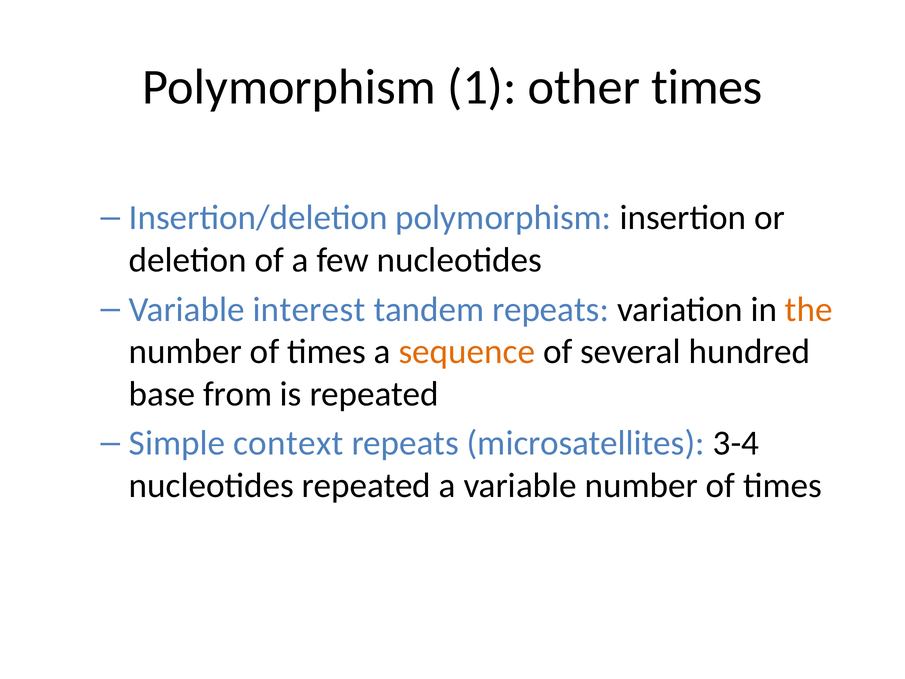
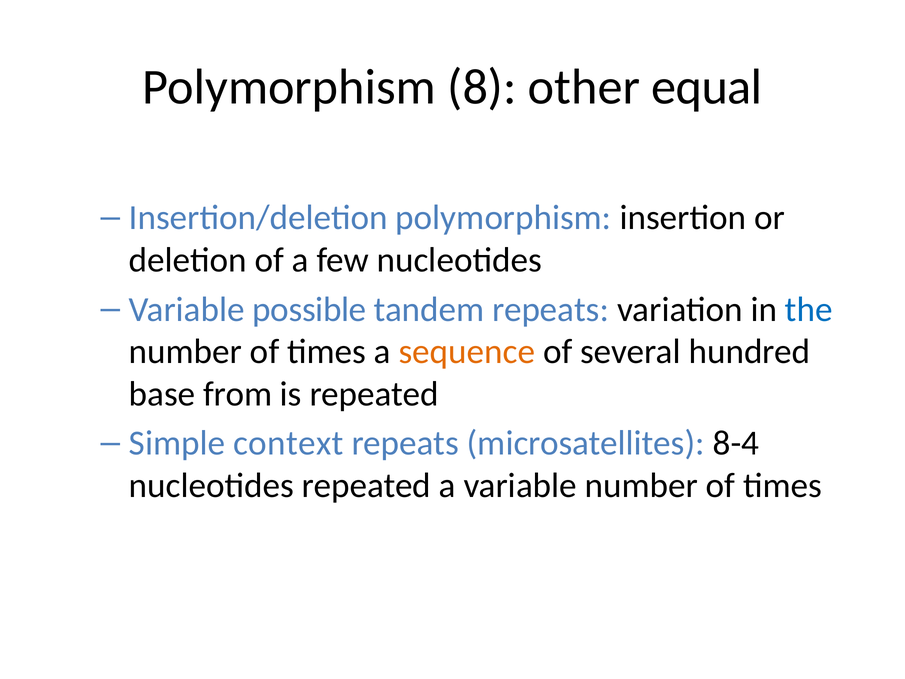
1: 1 -> 8
other times: times -> equal
interest: interest -> possible
the colour: orange -> blue
3-4: 3-4 -> 8-4
